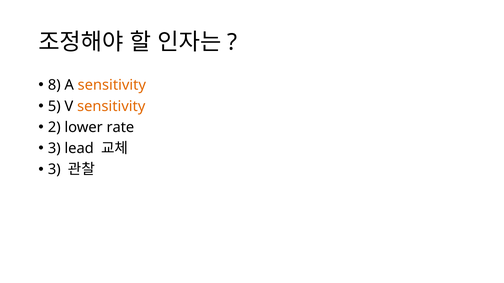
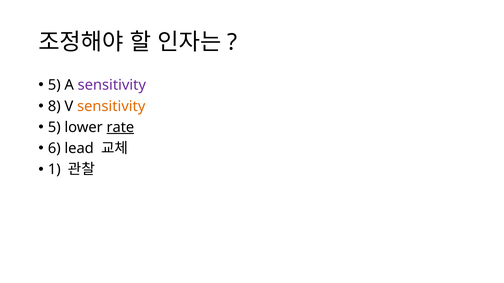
8 at (54, 85): 8 -> 5
sensitivity at (112, 85) colour: orange -> purple
5: 5 -> 8
2 at (54, 127): 2 -> 5
rate underline: none -> present
3 at (54, 149): 3 -> 6
3 at (54, 170): 3 -> 1
